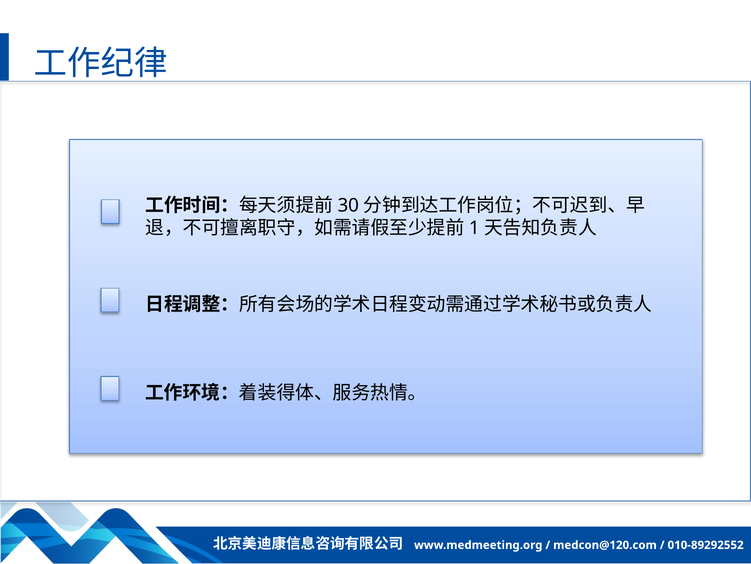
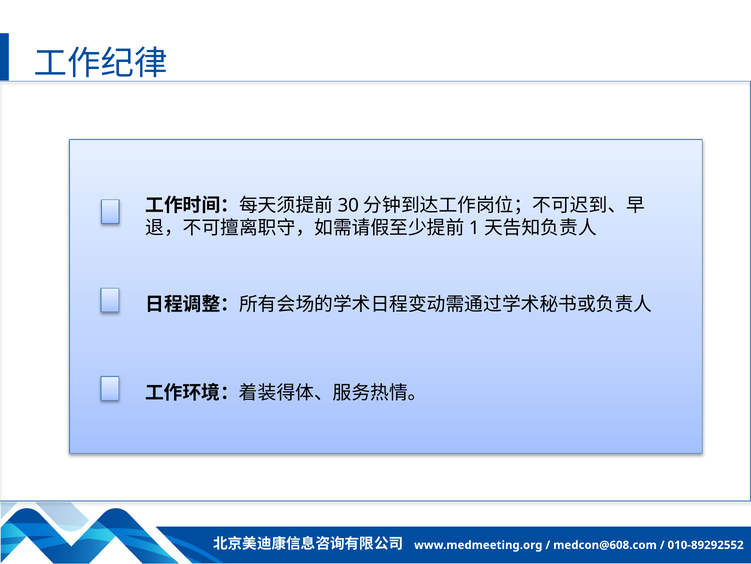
medcon@120.com: medcon@120.com -> medcon@608.com
